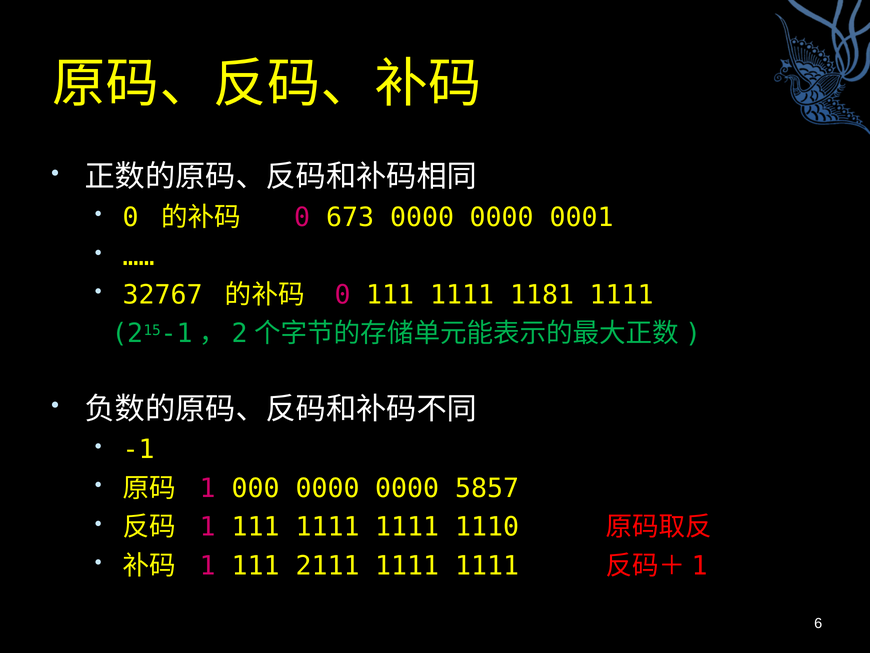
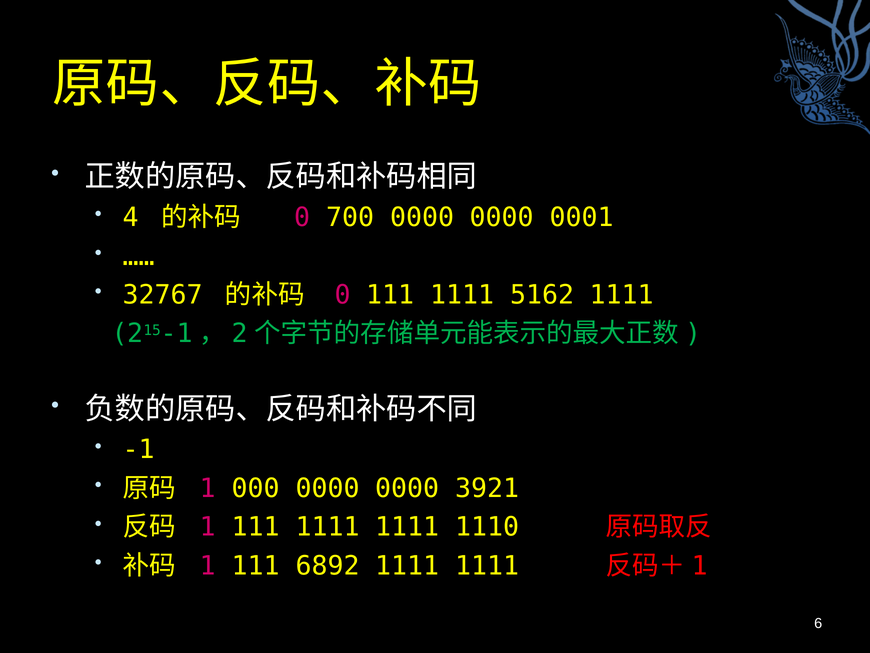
0 at (131, 217): 0 -> 4
673: 673 -> 700
1181: 1181 -> 5162
5857: 5857 -> 3921
2111: 2111 -> 6892
